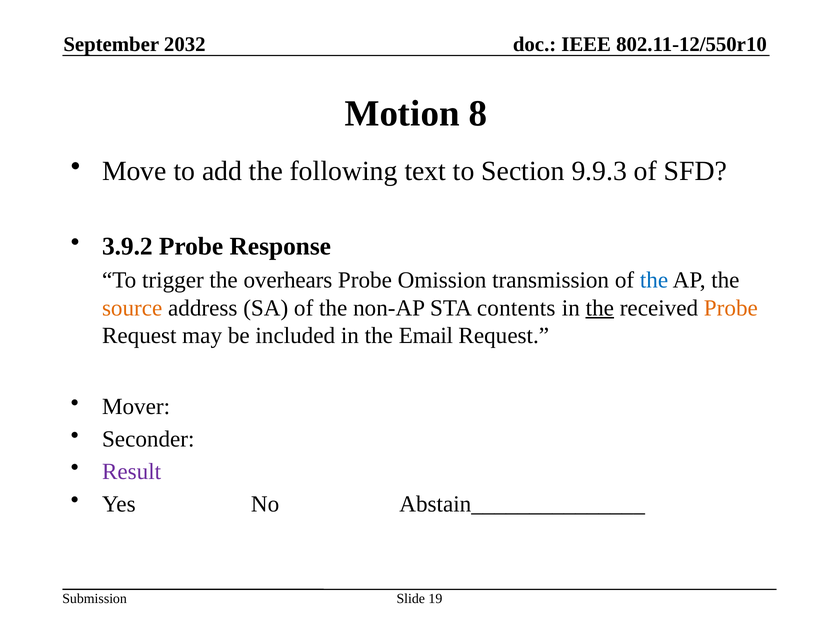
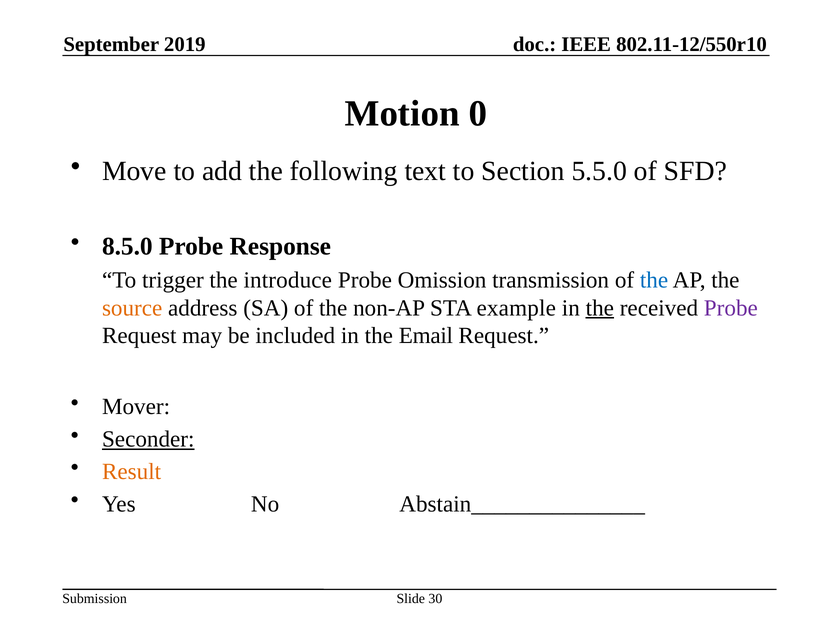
2032: 2032 -> 2019
8: 8 -> 0
9.9.3: 9.9.3 -> 5.5.0
3.9.2: 3.9.2 -> 8.5.0
overhears: overhears -> introduce
contents: contents -> example
Probe at (731, 308) colour: orange -> purple
Seconder underline: none -> present
Result colour: purple -> orange
19: 19 -> 30
